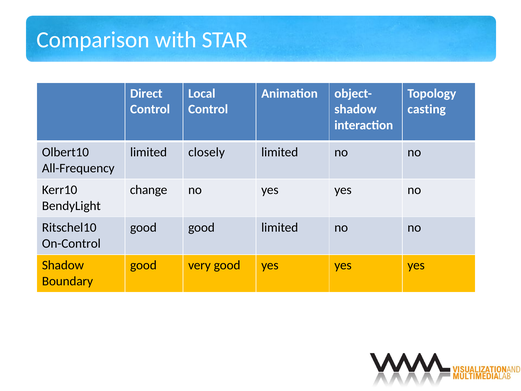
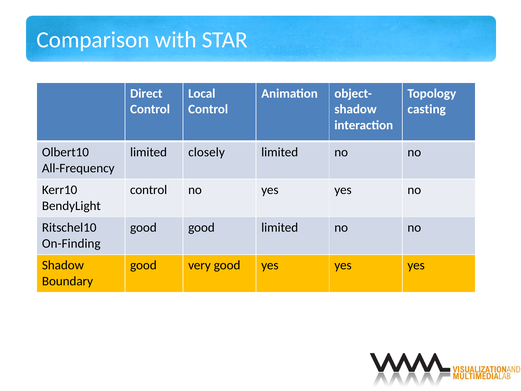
change at (149, 190): change -> control
On-Control: On-Control -> On-Finding
